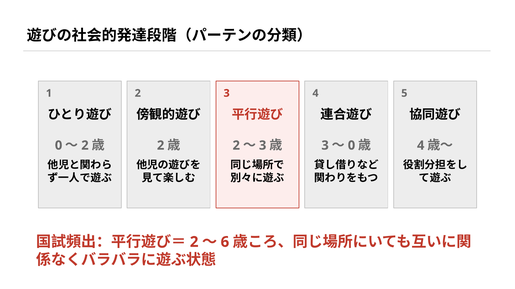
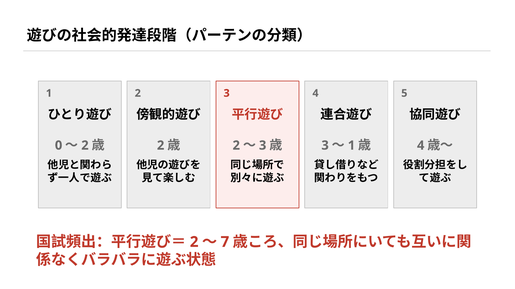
0 at (351, 146): 0 -> 1
6: 6 -> 7
